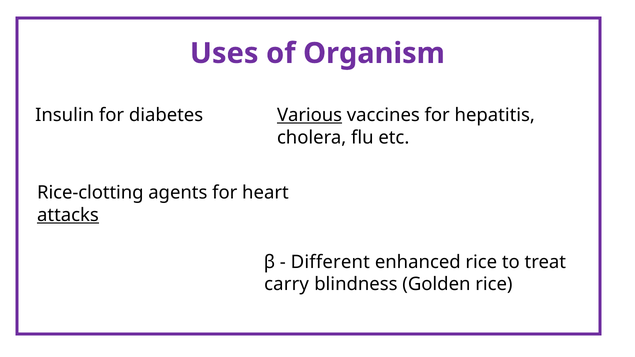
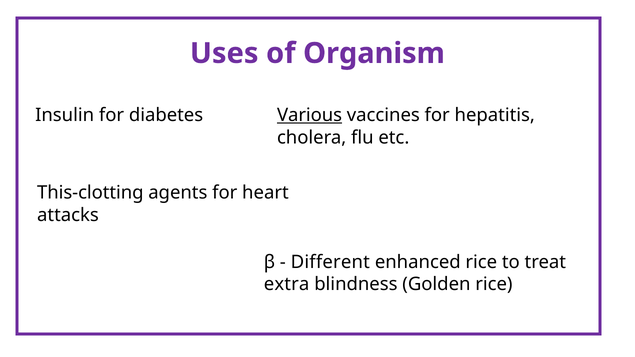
Rice-clotting: Rice-clotting -> This-clotting
attacks underline: present -> none
carry: carry -> extra
